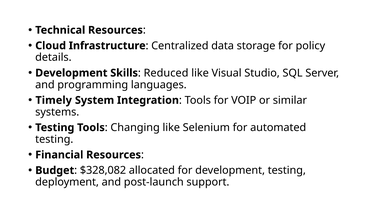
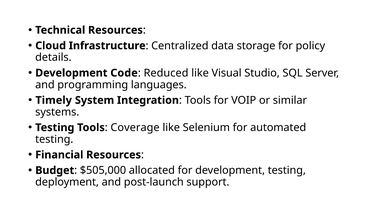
Skills: Skills -> Code
Changing: Changing -> Coverage
$328,082: $328,082 -> $505,000
